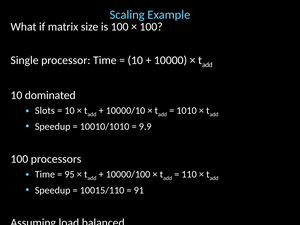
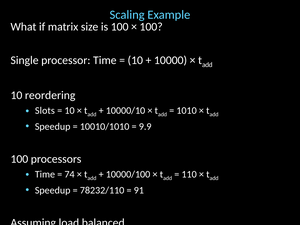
dominated: dominated -> reordering
95: 95 -> 74
10015/110: 10015/110 -> 78232/110
